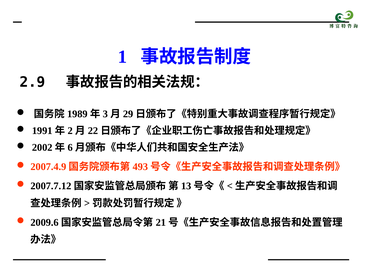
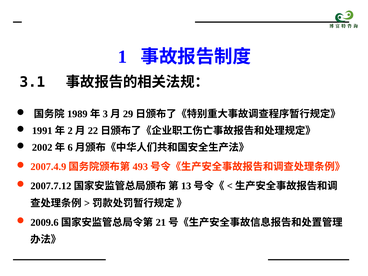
2.9: 2.9 -> 3.1
